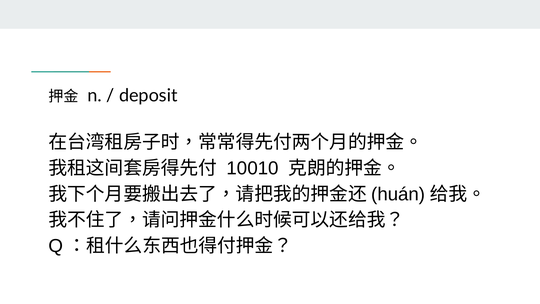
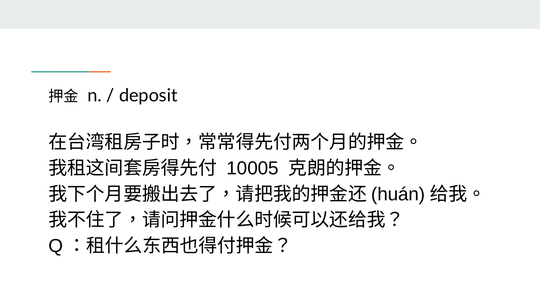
10010: 10010 -> 10005
